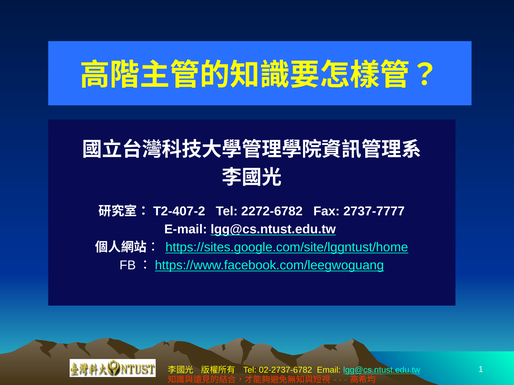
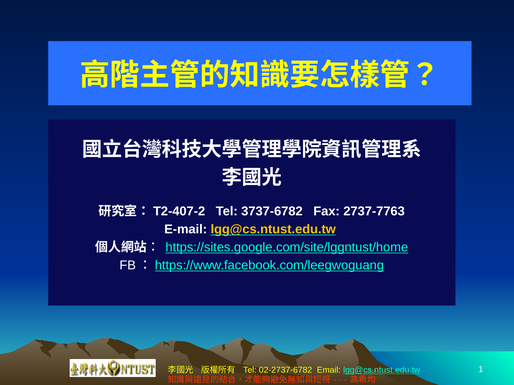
2272-6782: 2272-6782 -> 3737-6782
2737-7777: 2737-7777 -> 2737-7763
lgg@cs.ntust.edu.tw at (273, 230) colour: white -> yellow
